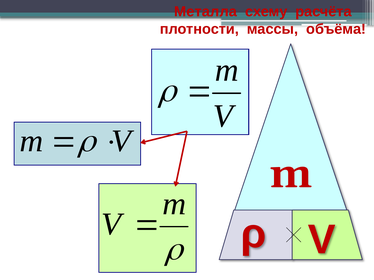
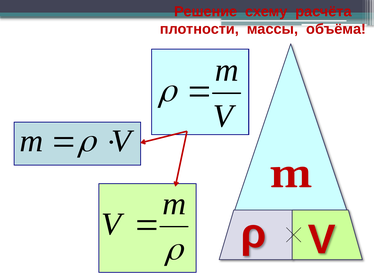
Металла: Металла -> Решение
